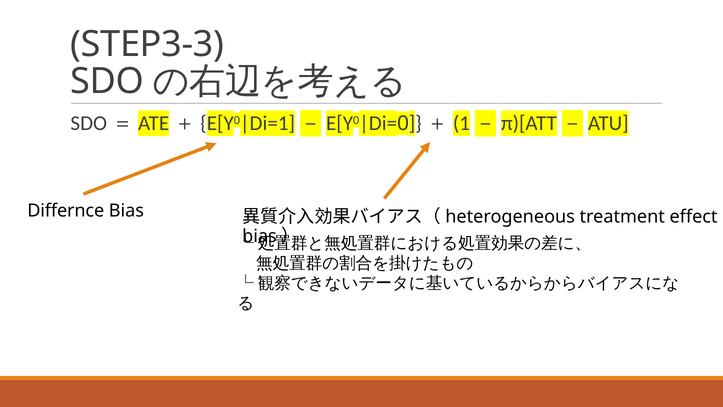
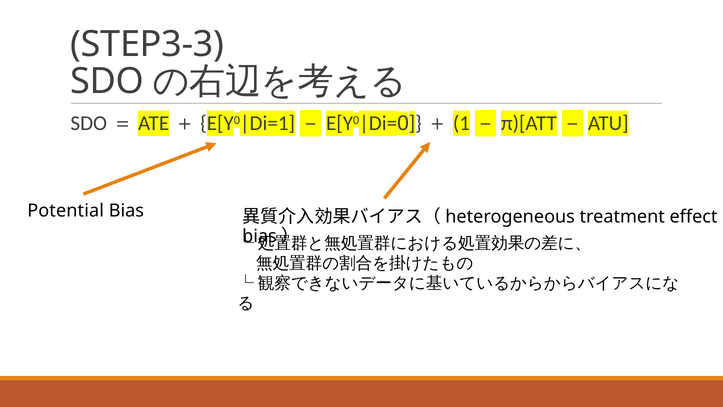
Differnce: Differnce -> Potential
